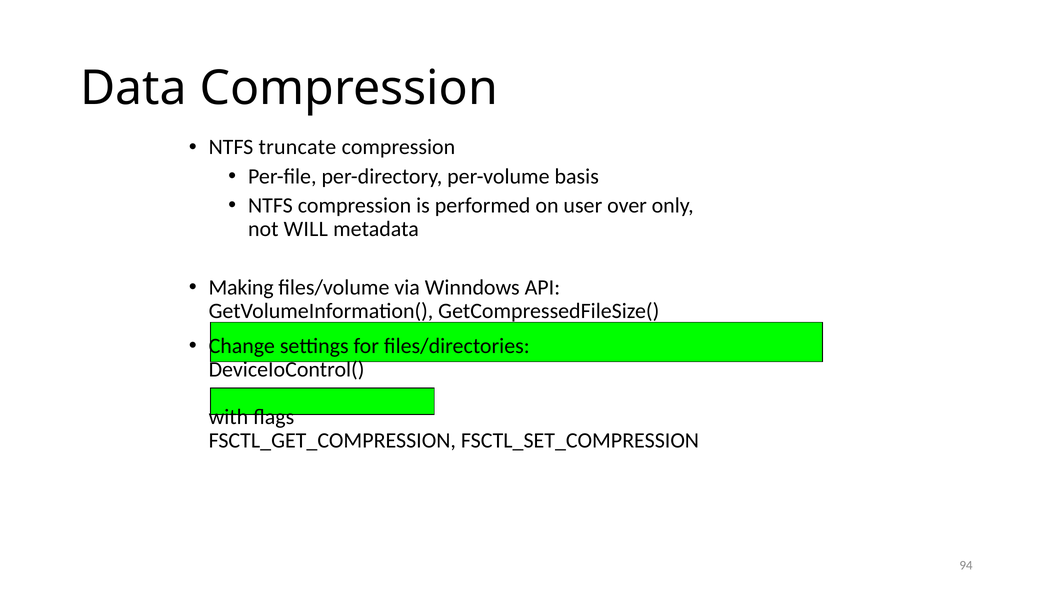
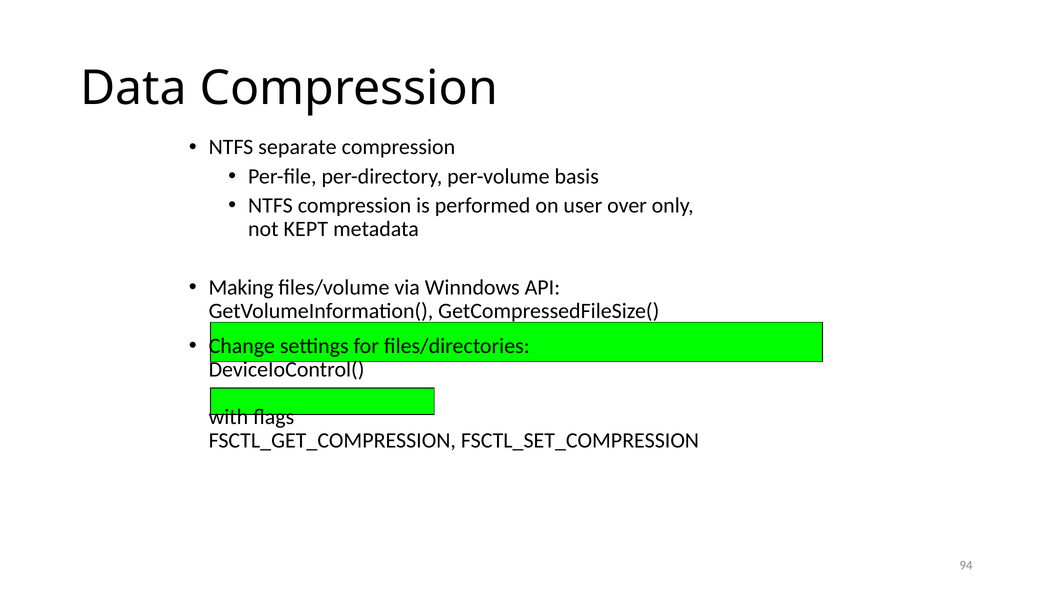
truncate: truncate -> separate
WILL: WILL -> KEPT
